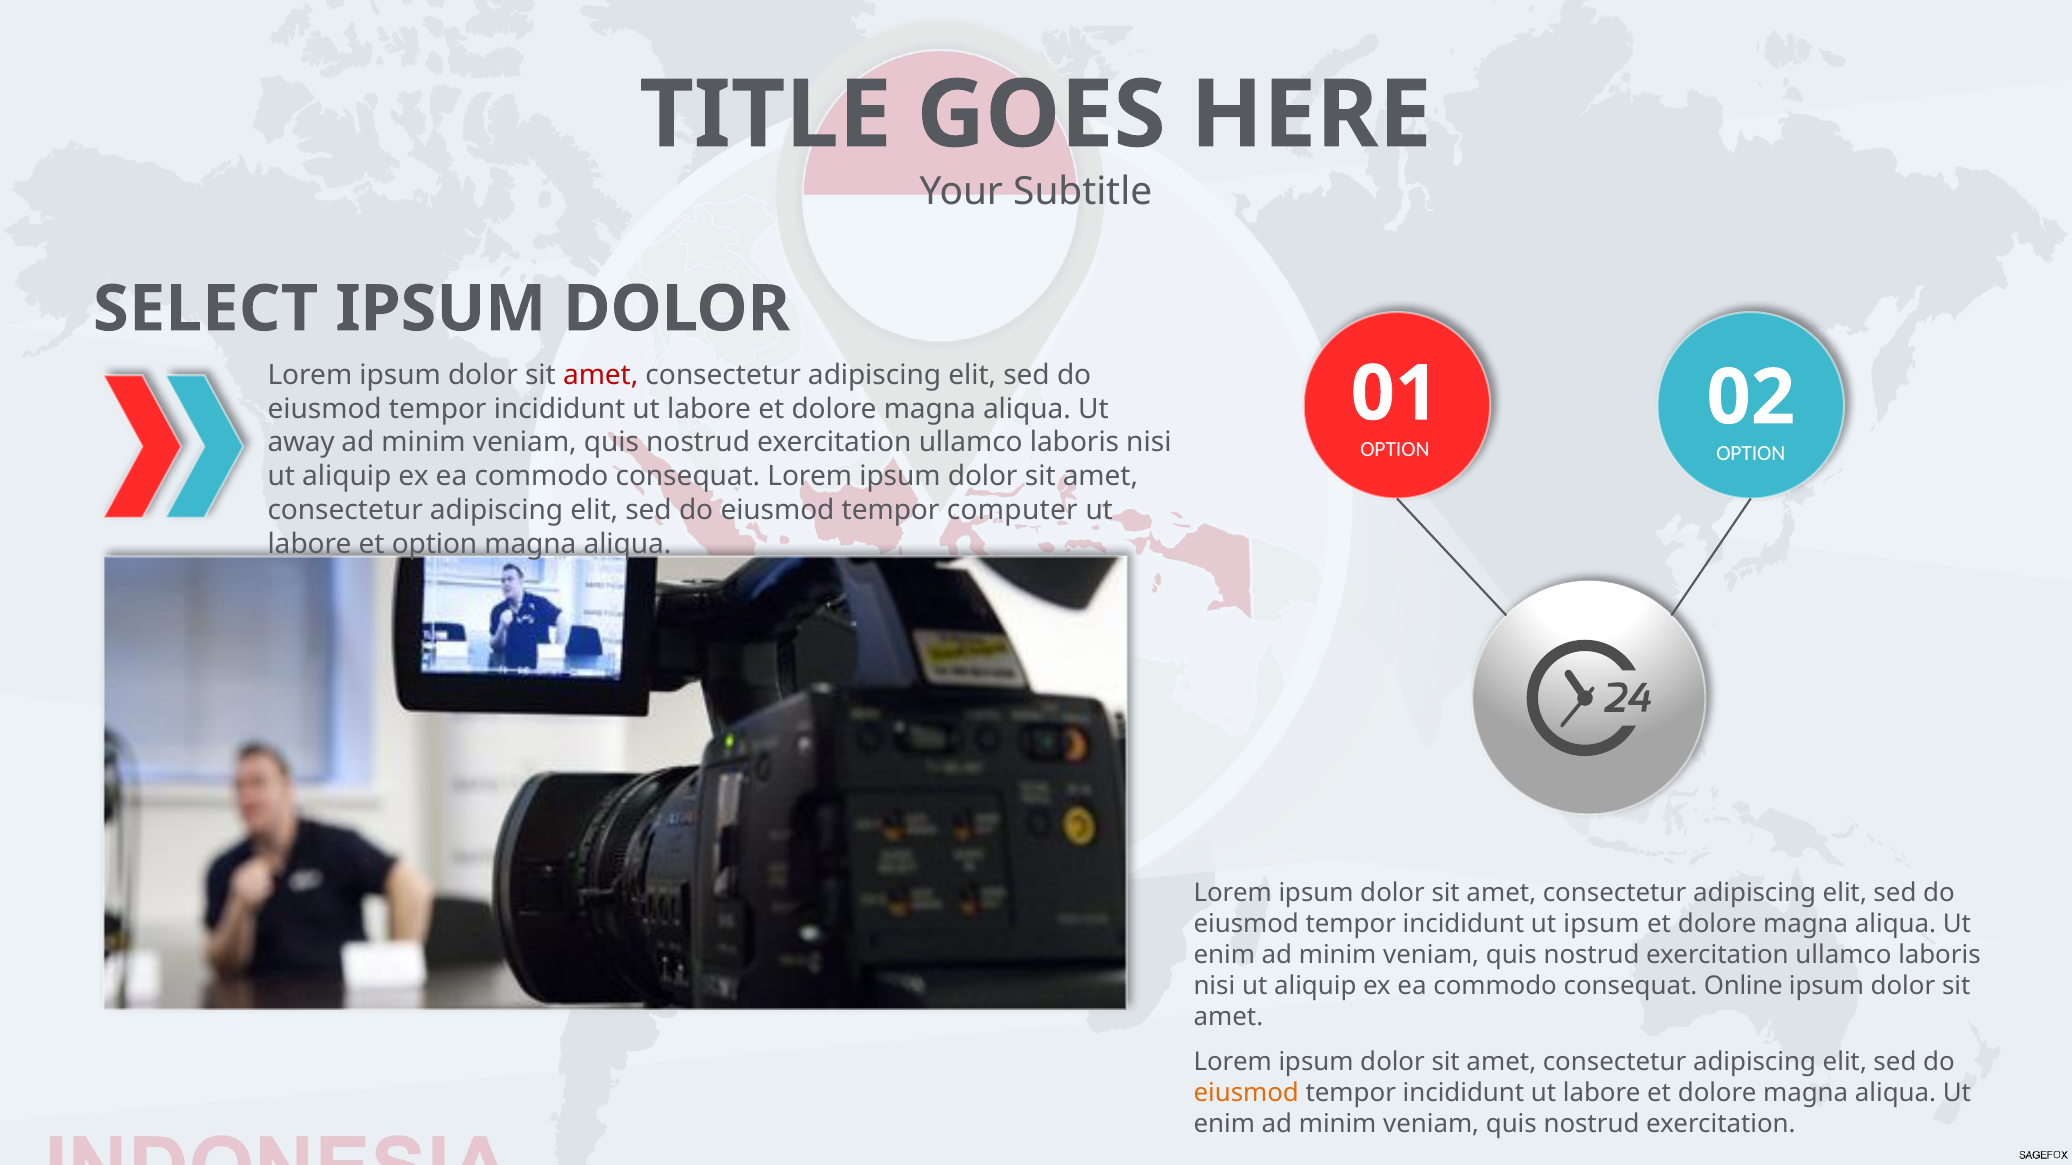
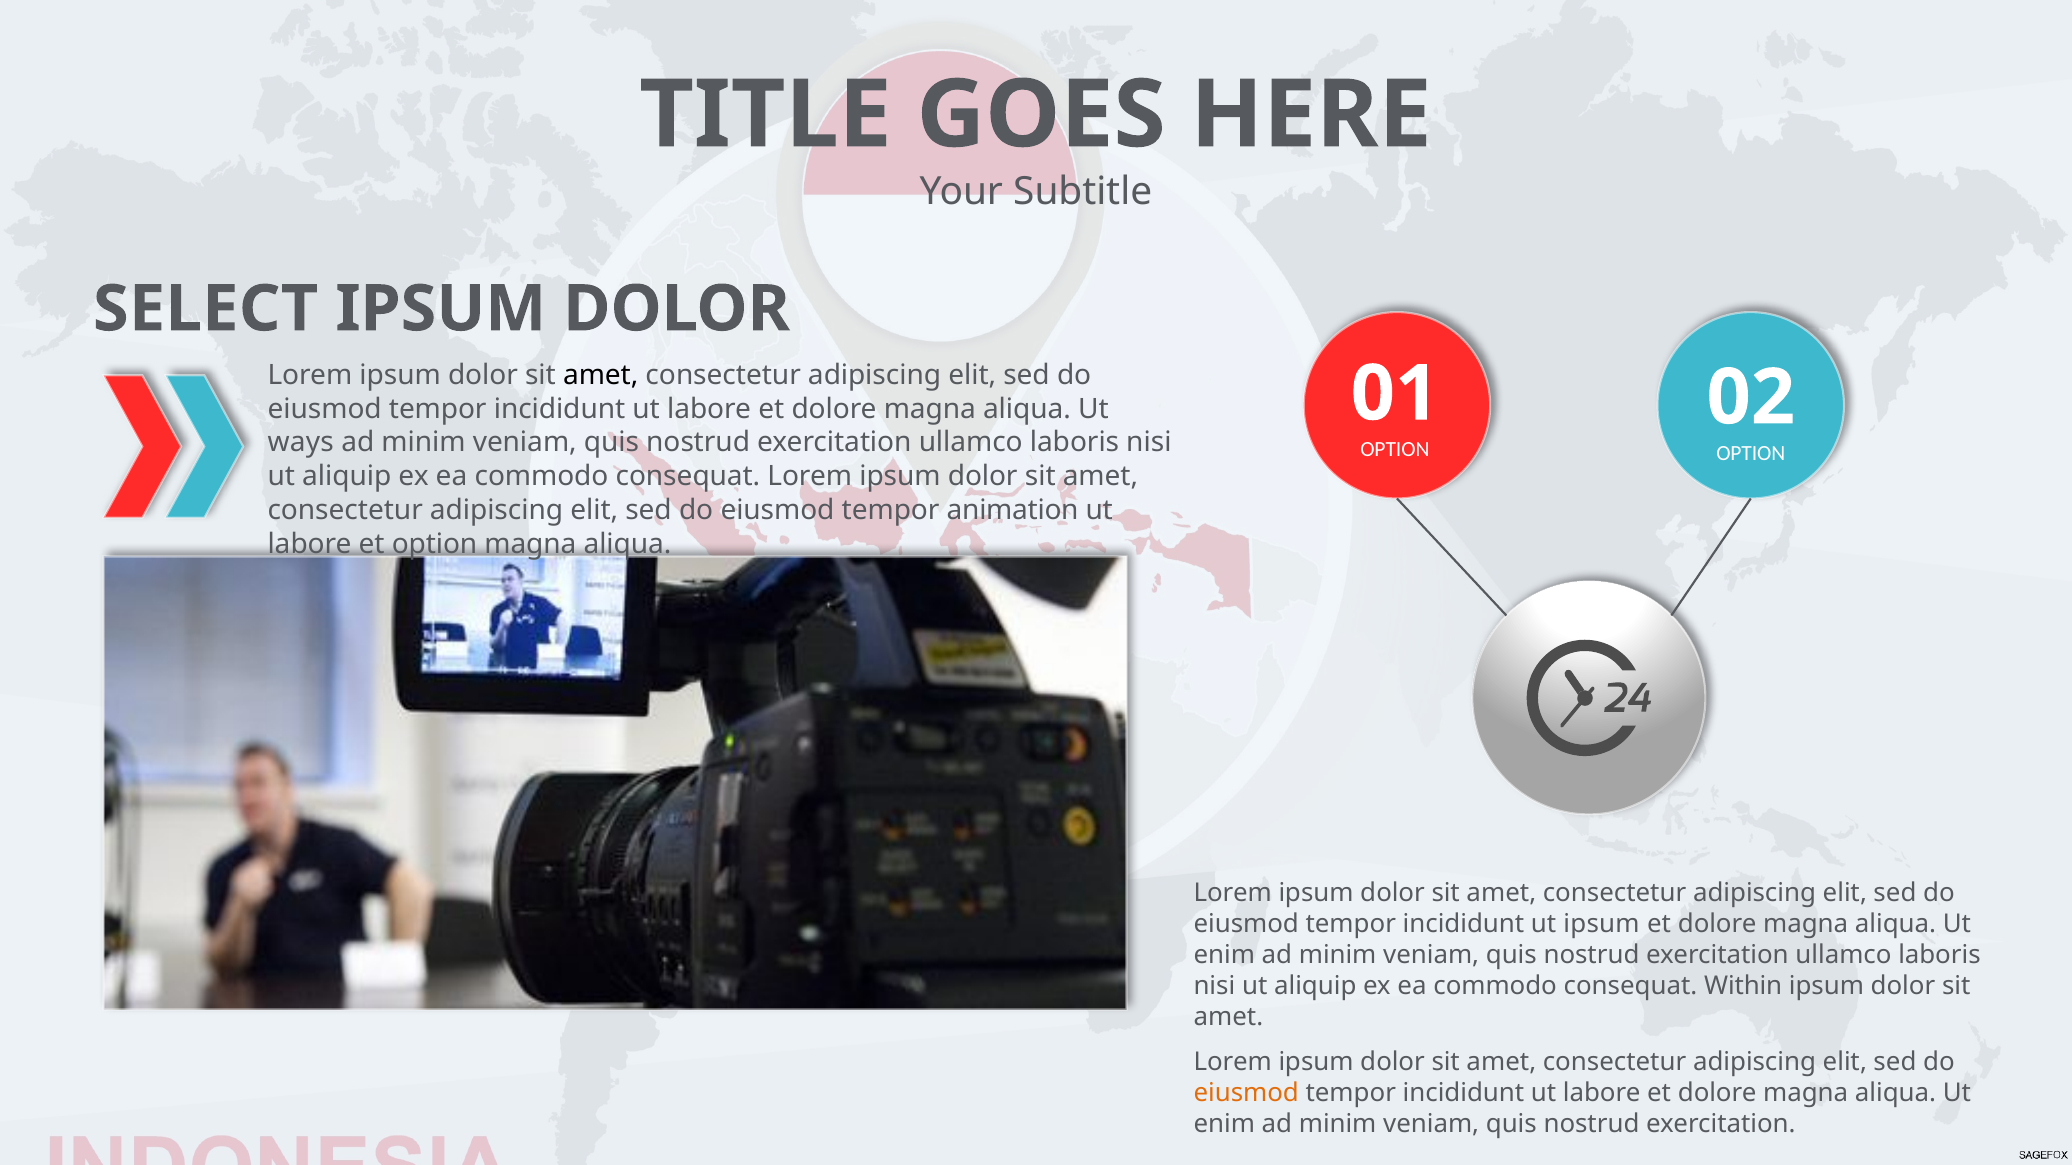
amet at (601, 375) colour: red -> black
away: away -> ways
computer: computer -> animation
Online: Online -> Within
